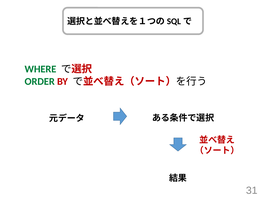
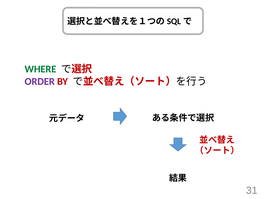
ORDER colour: green -> purple
